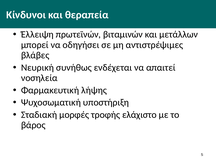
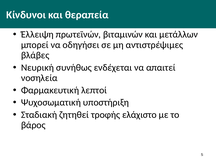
λήψης: λήψης -> λεπτοί
μορφές: μορφές -> ζητηθεί
